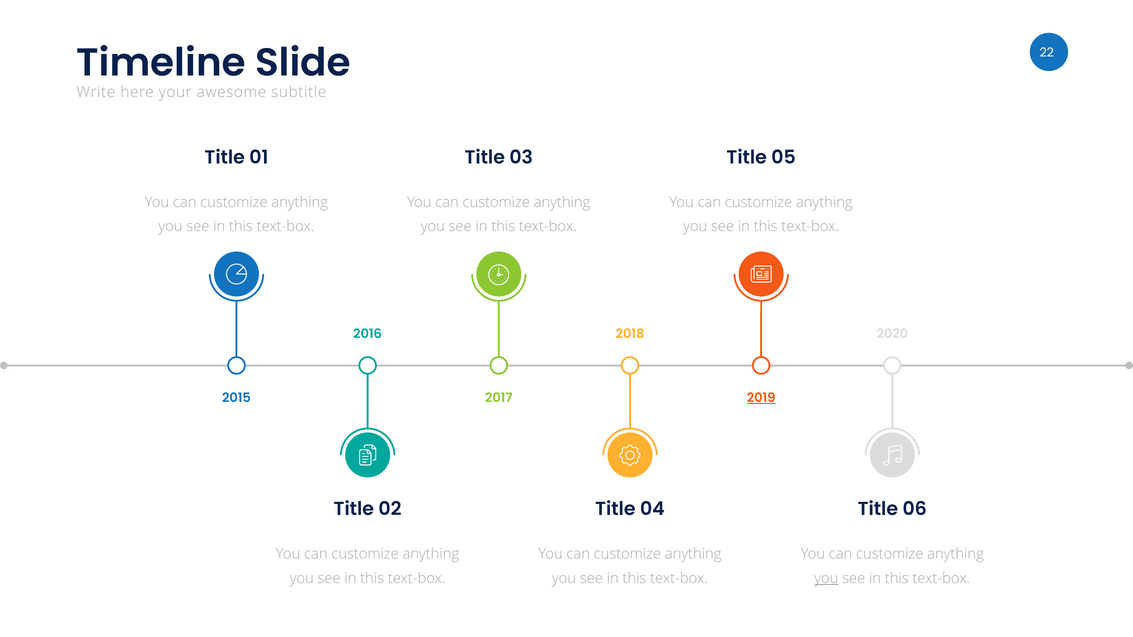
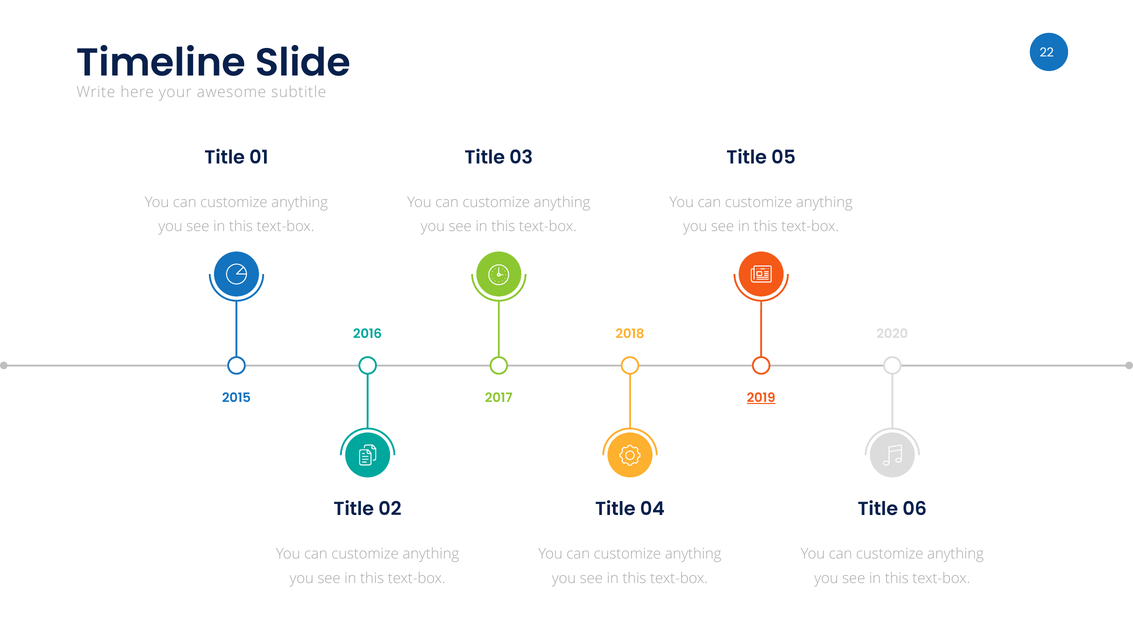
you at (826, 579) underline: present -> none
